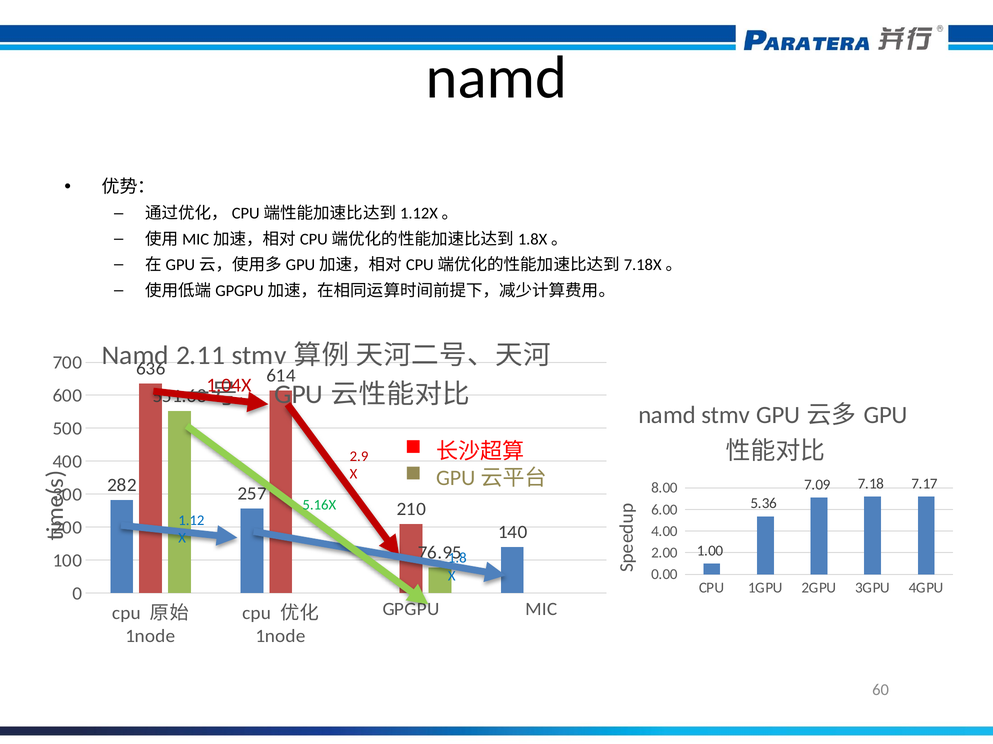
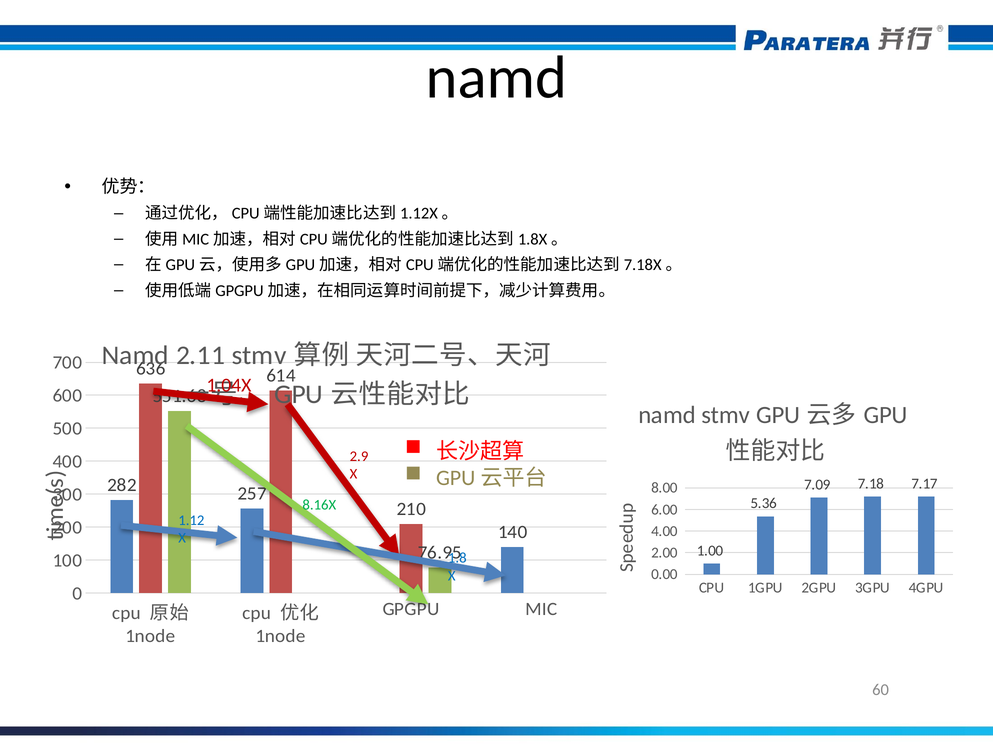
5.16X: 5.16X -> 8.16X
